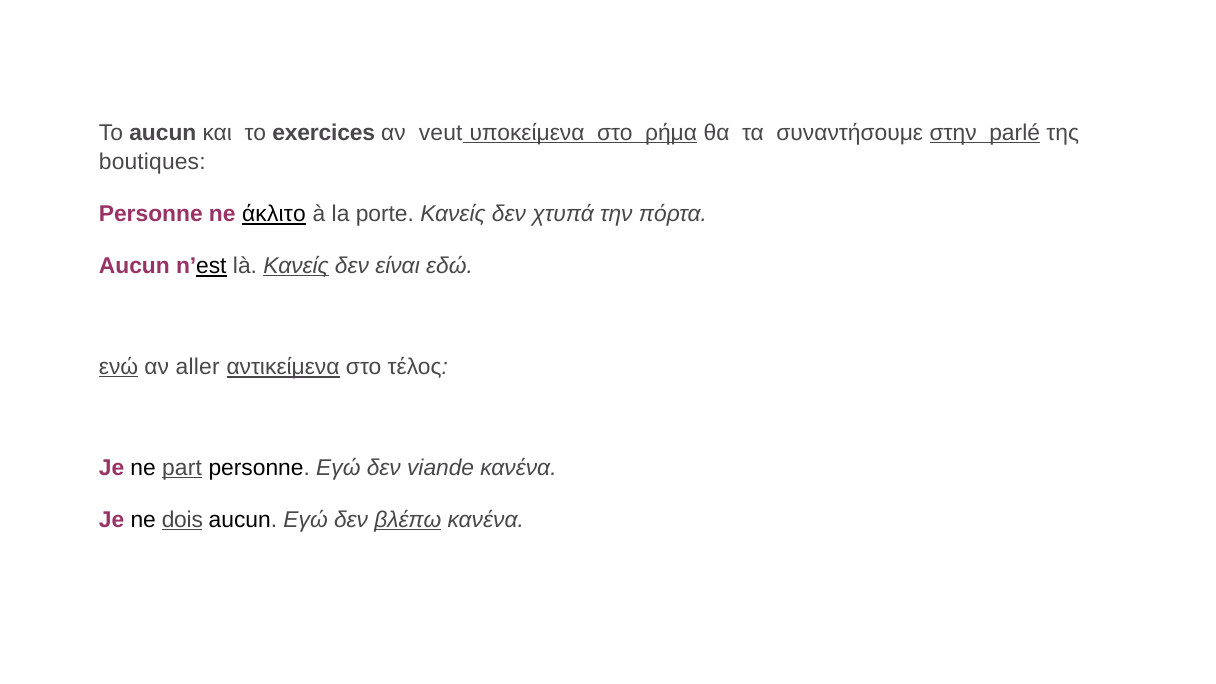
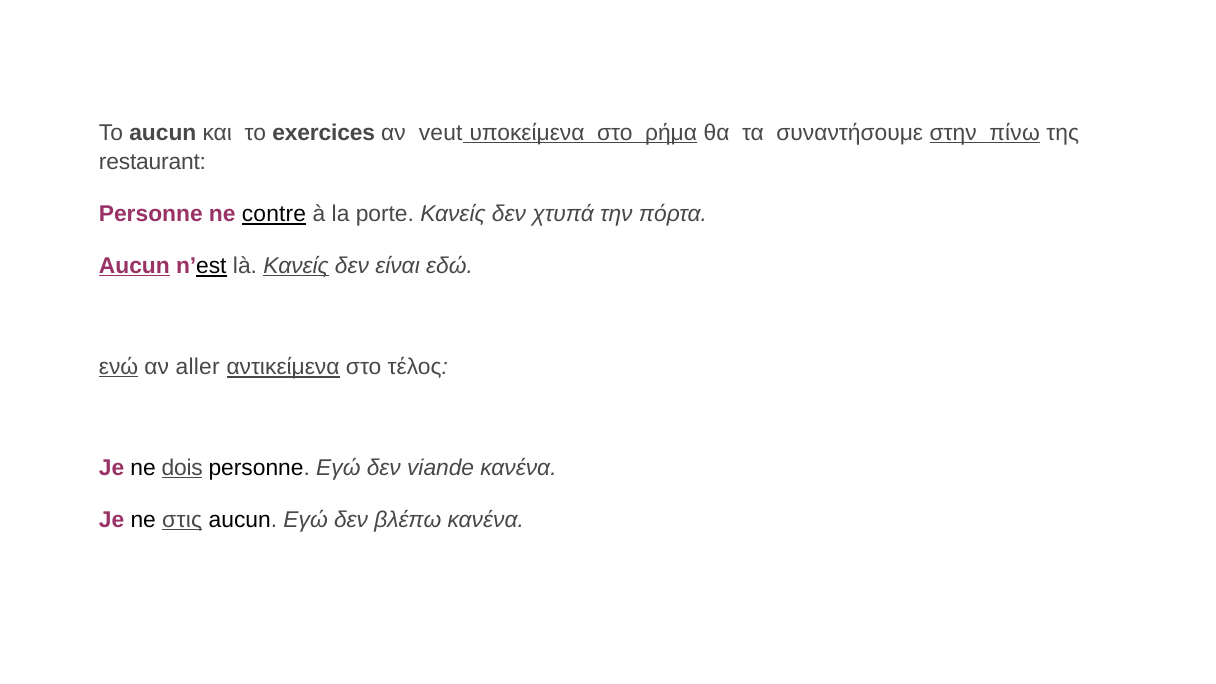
parlé: parlé -> πίνω
boutiques: boutiques -> restaurant
άκλιτο: άκλιτο -> contre
Aucun at (134, 266) underline: none -> present
part: part -> dois
dois: dois -> στις
βλέπω underline: present -> none
